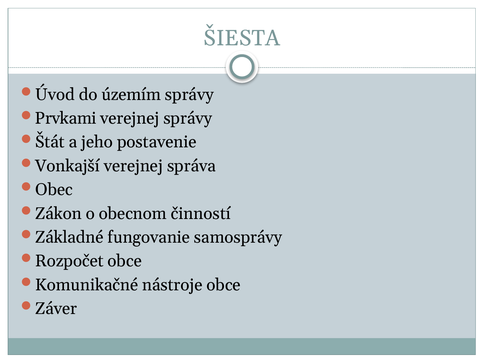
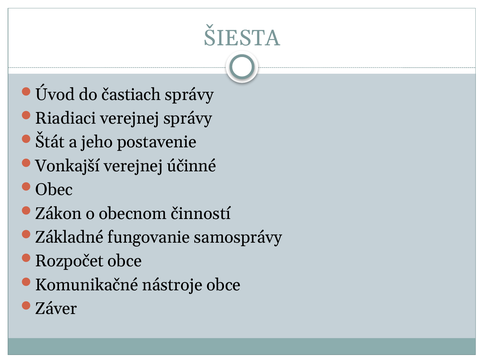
územím: územím -> častiach
Prvkami: Prvkami -> Riadiaci
správa: správa -> účinné
